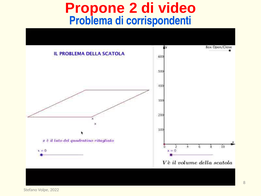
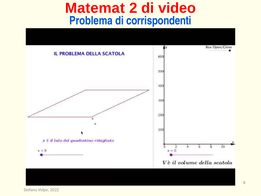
Propone: Propone -> Matemat
